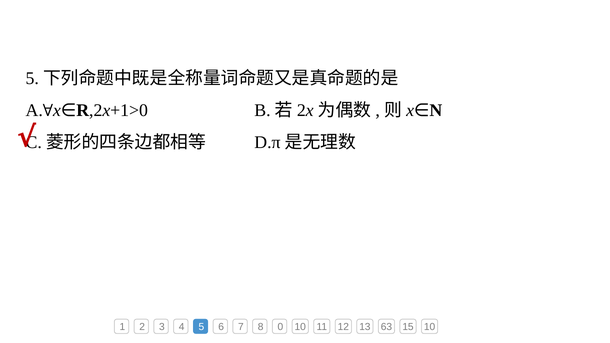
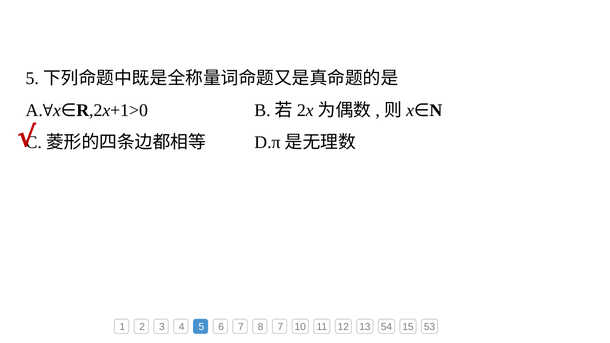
8 0: 0 -> 7
63: 63 -> 54
15 10: 10 -> 53
